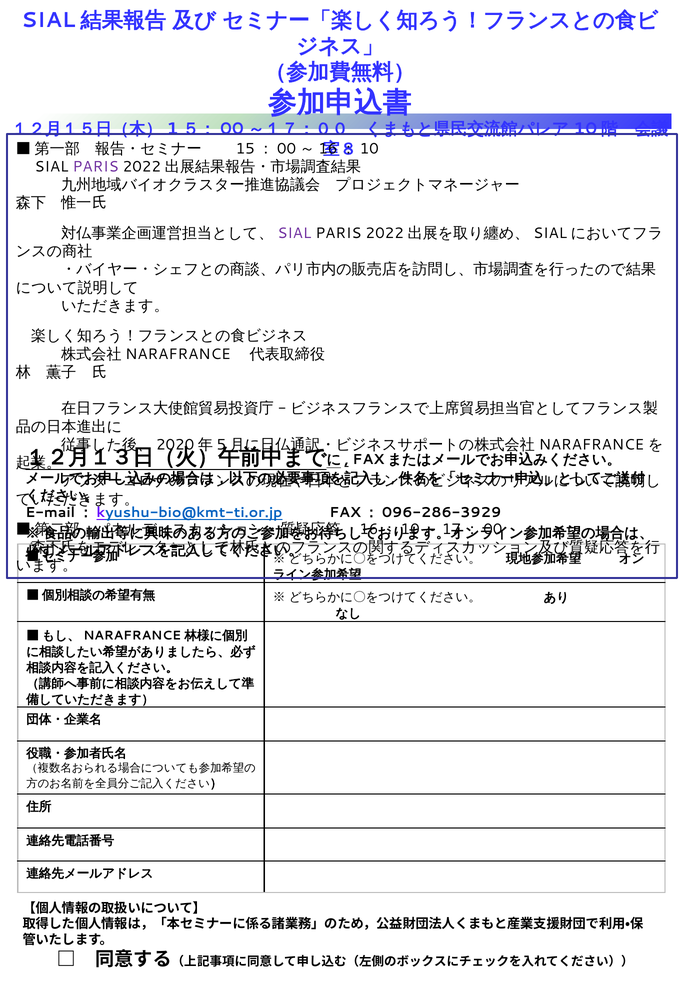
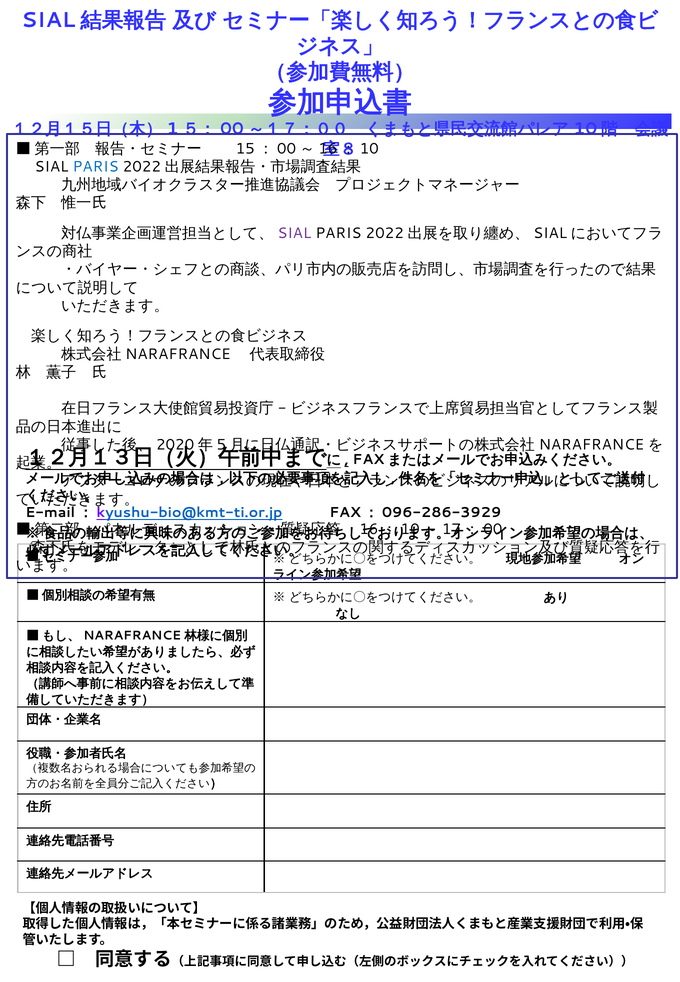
PARIS at (96, 167) colour: purple -> blue
